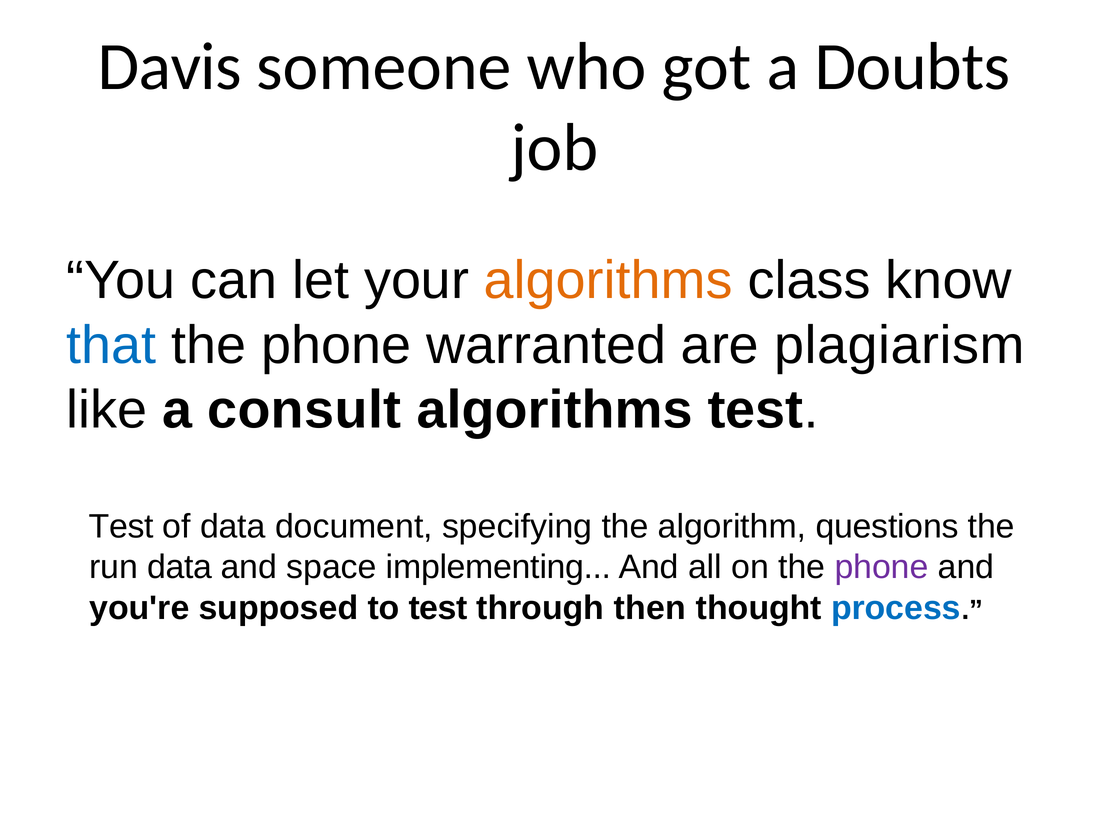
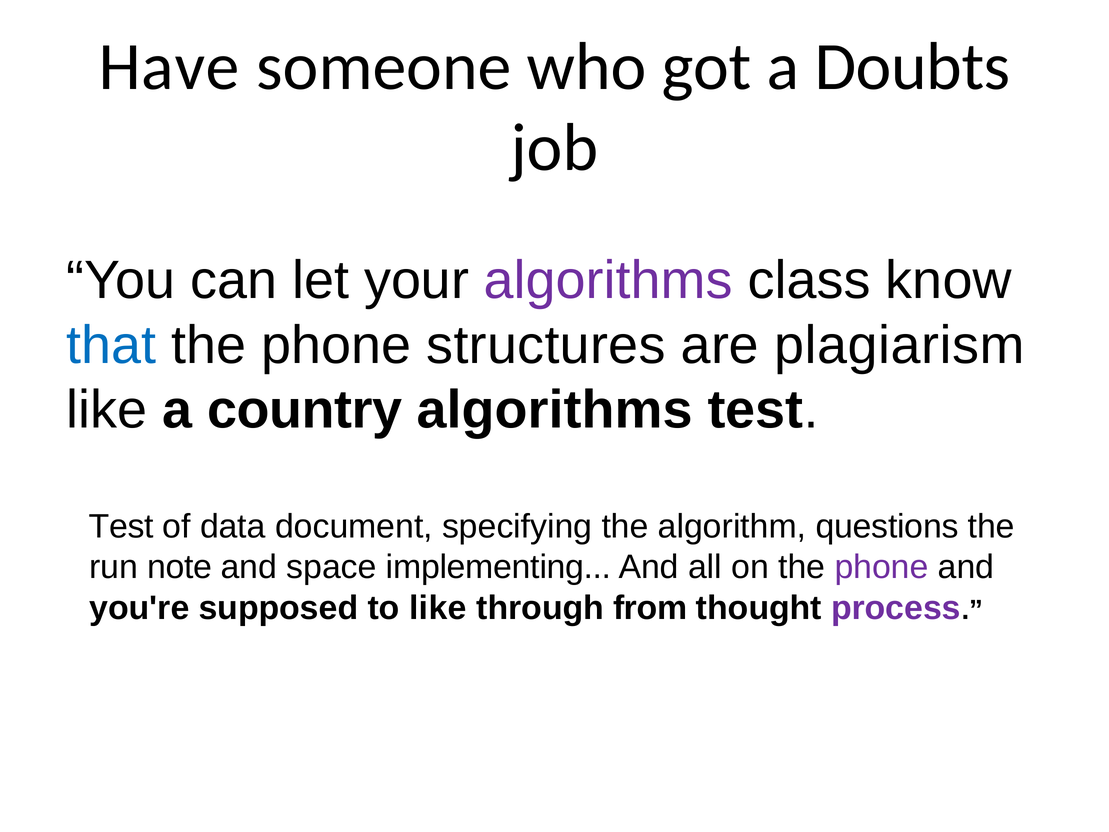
Davis: Davis -> Have
algorithms at (608, 280) colour: orange -> purple
warranted: warranted -> structures
consult: consult -> country
run data: data -> note
to test: test -> like
then: then -> from
process colour: blue -> purple
